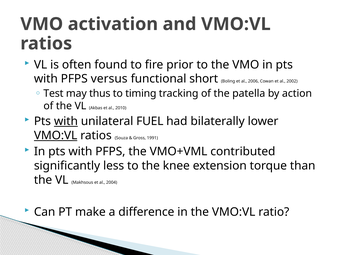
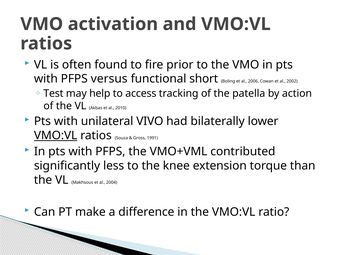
thus: thus -> help
timing: timing -> access
with at (66, 121) underline: present -> none
FUEL: FUEL -> VIVO
